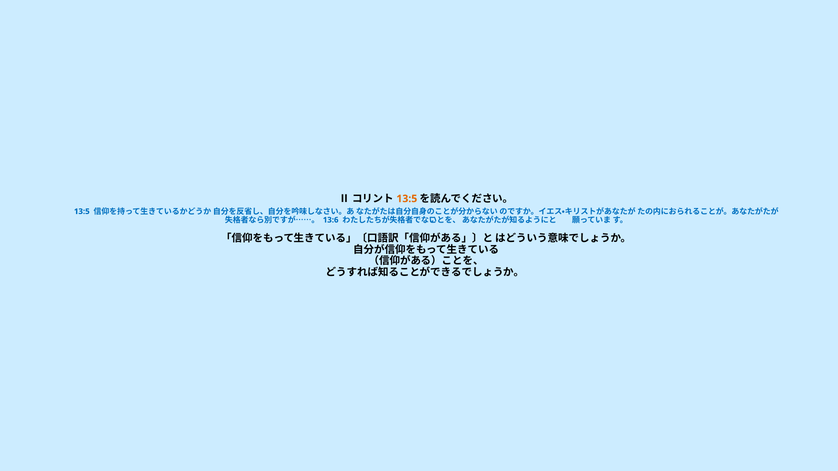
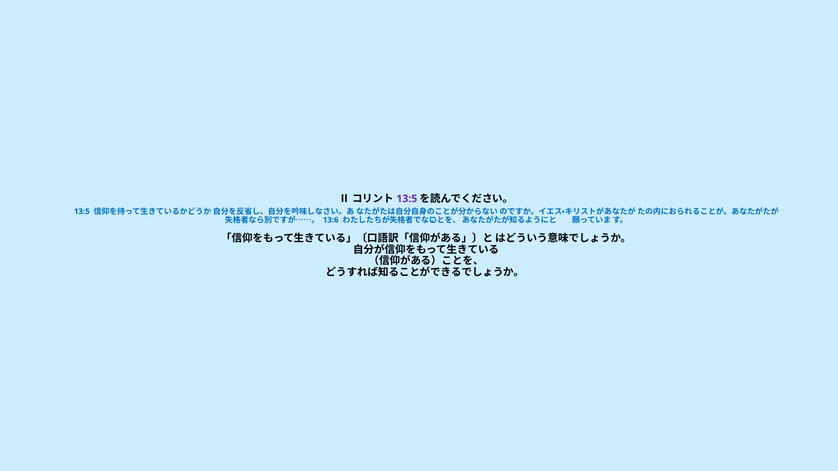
13:5 at (407, 199) colour: orange -> purple
